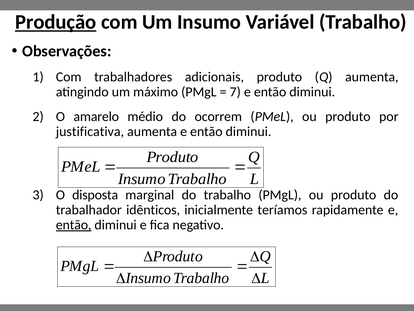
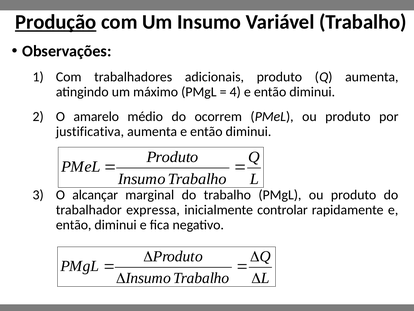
7: 7 -> 4
disposta: disposta -> alcançar
idênticos: idênticos -> expressa
teríamos: teríamos -> controlar
então at (74, 225) underline: present -> none
